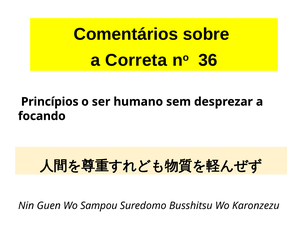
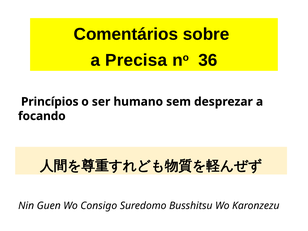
Correta: Correta -> Precisa
Sampou: Sampou -> Consigo
